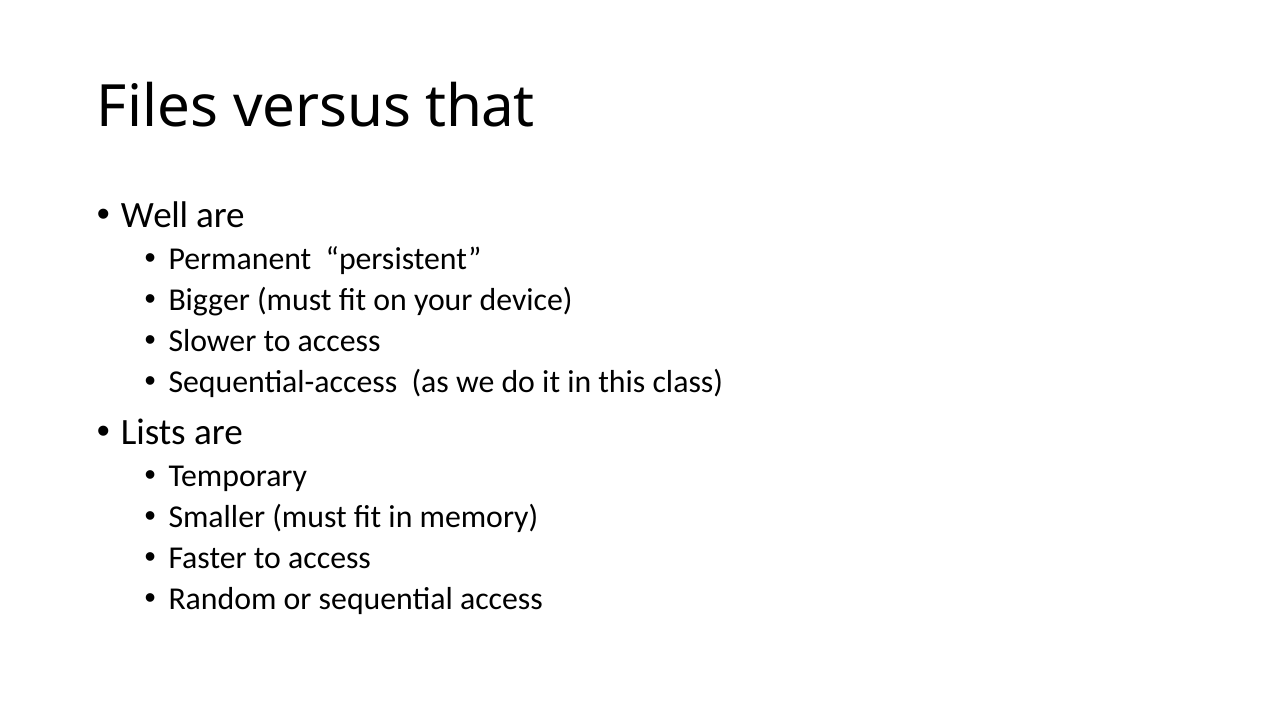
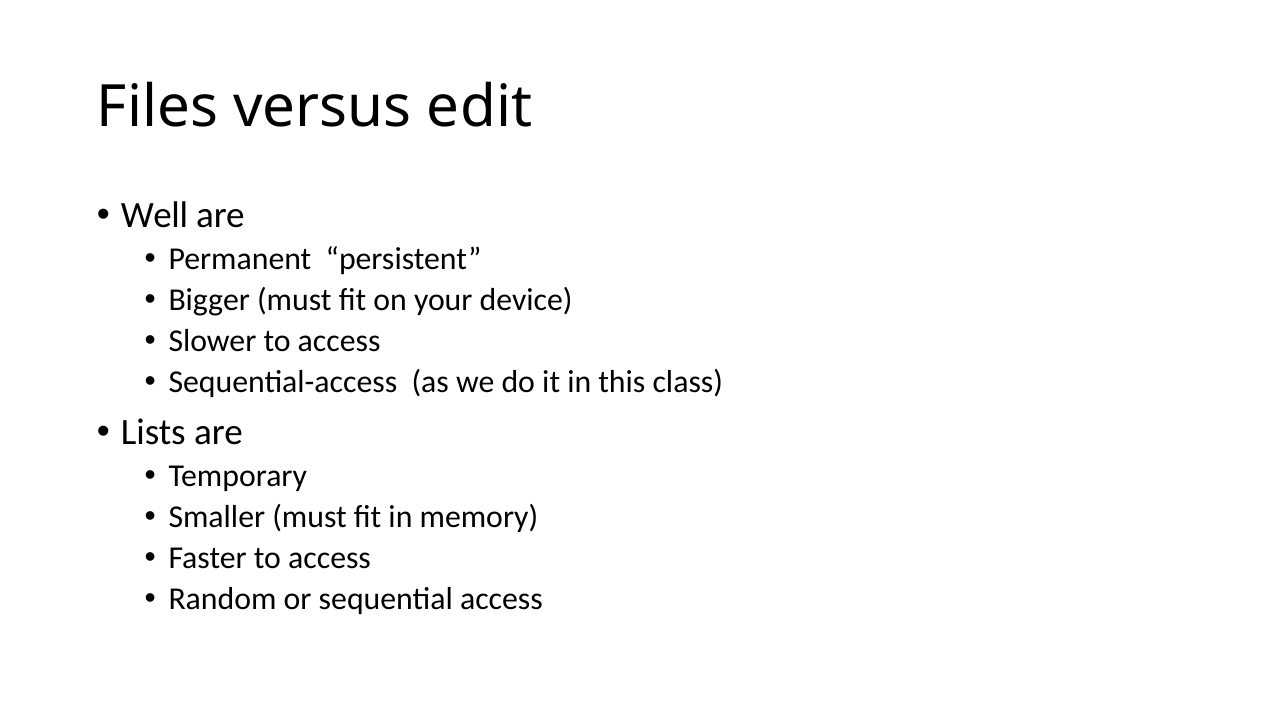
that: that -> edit
